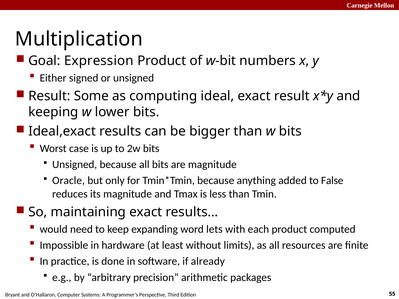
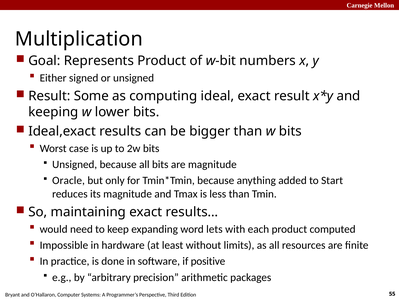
Expression: Expression -> Represents
False: False -> Start
already: already -> positive
